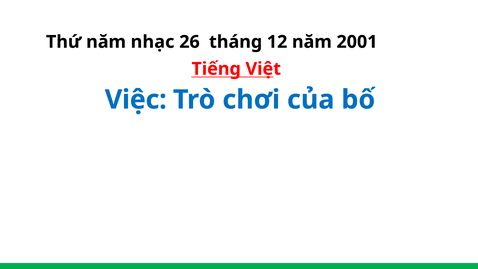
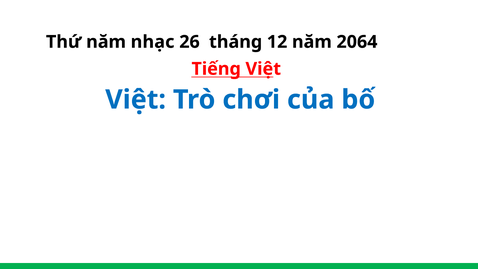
2001: 2001 -> 2064
Việc at (136, 100): Việc -> Việt
